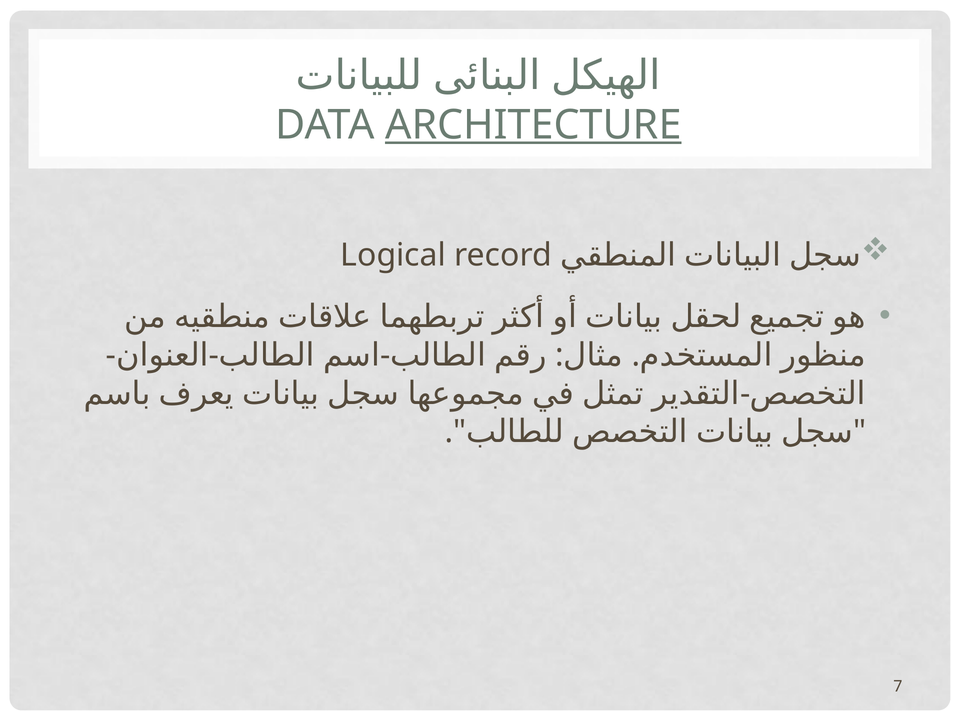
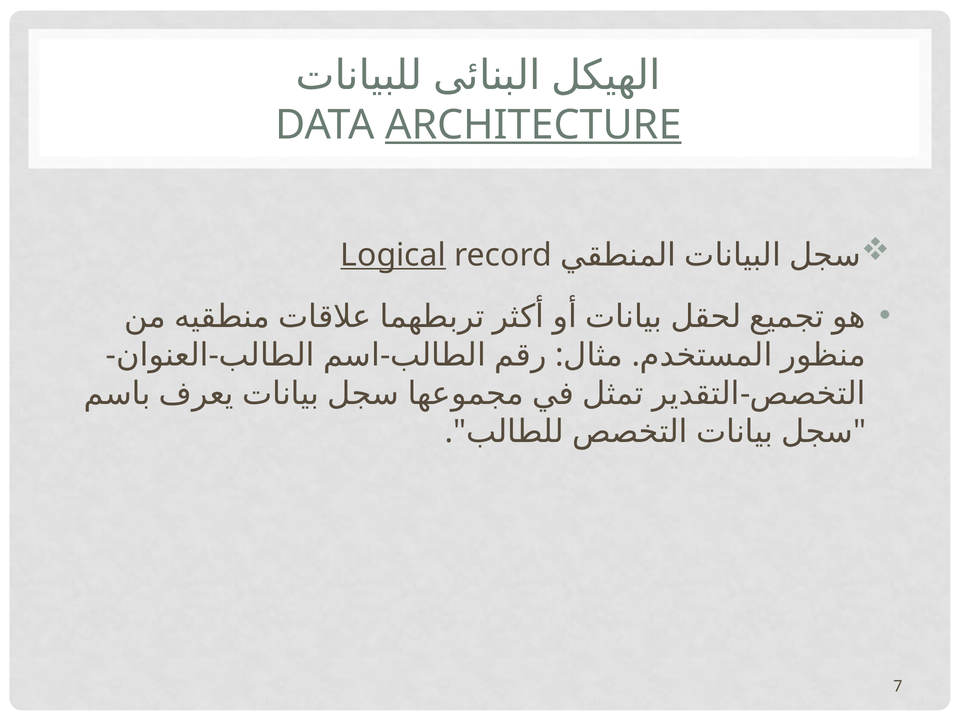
Logical underline: none -> present
